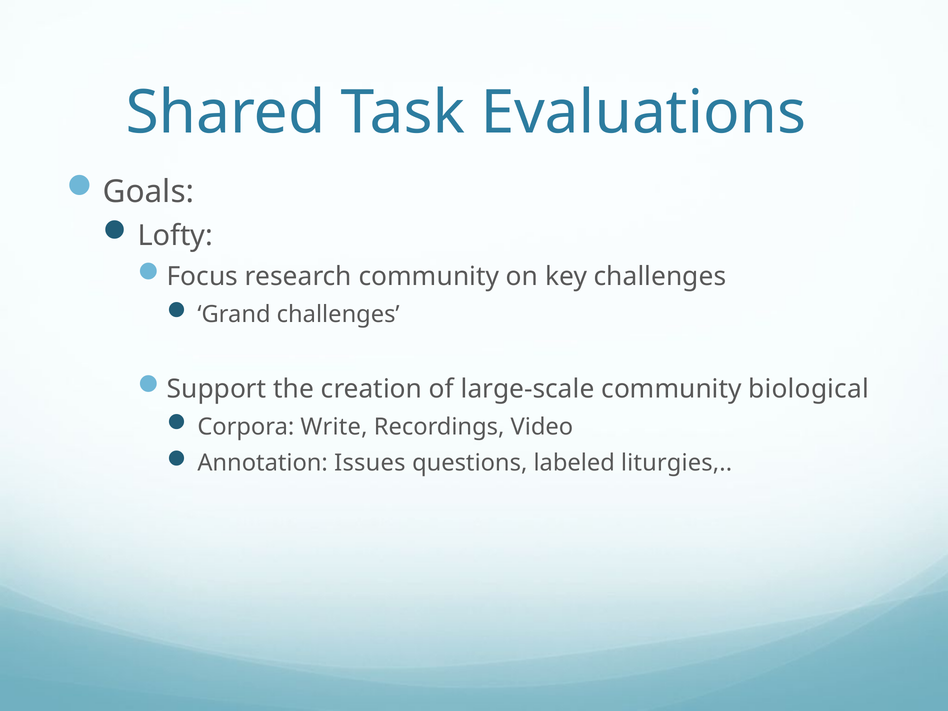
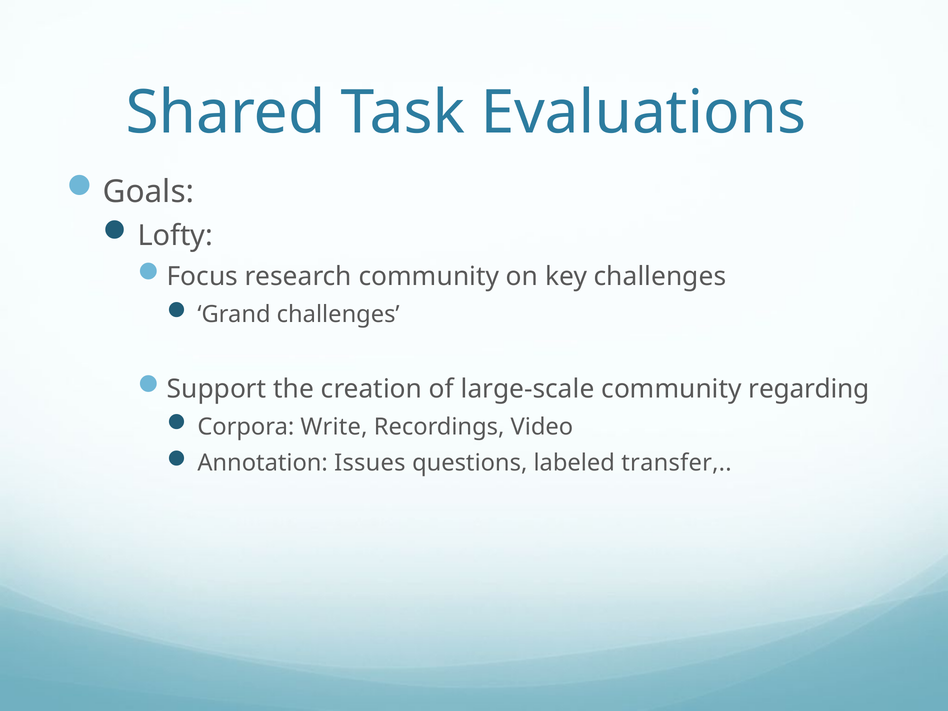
biological: biological -> regarding
liturgies: liturgies -> transfer
